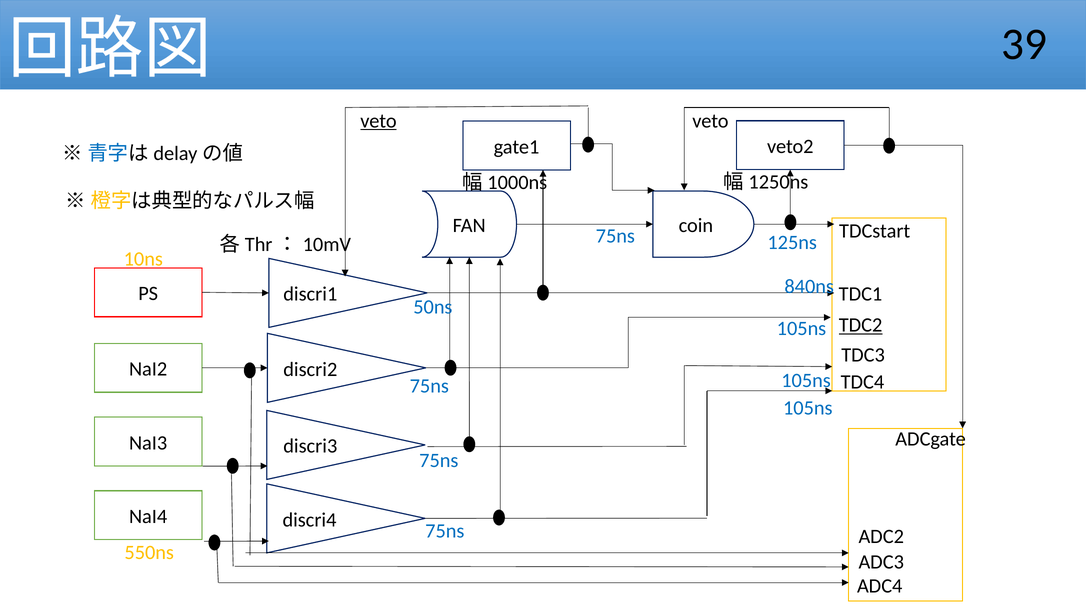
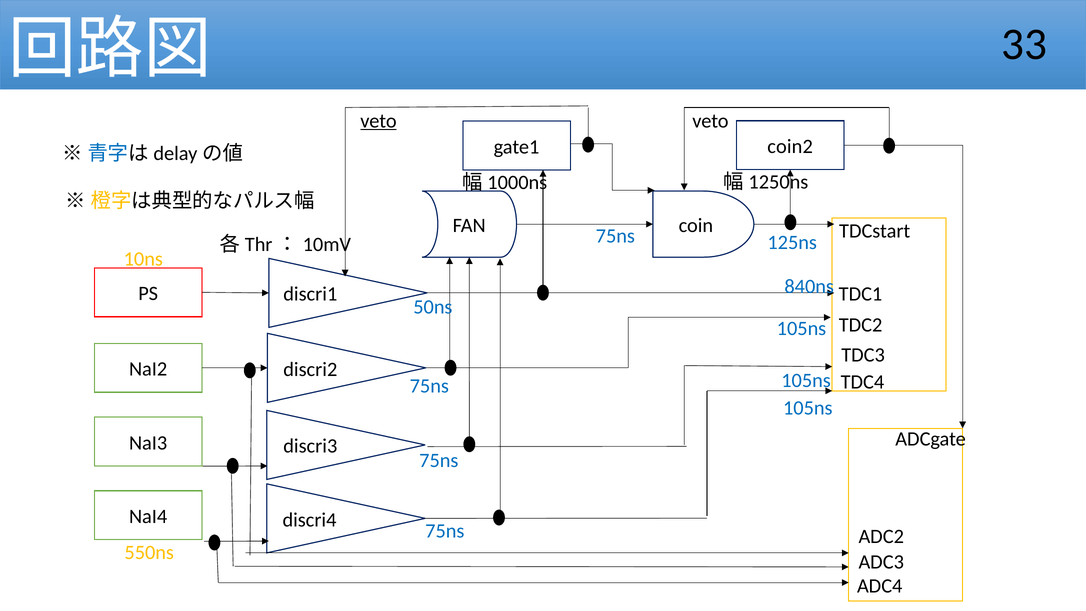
39: 39 -> 33
veto2: veto2 -> coin2
TDC2 underline: present -> none
